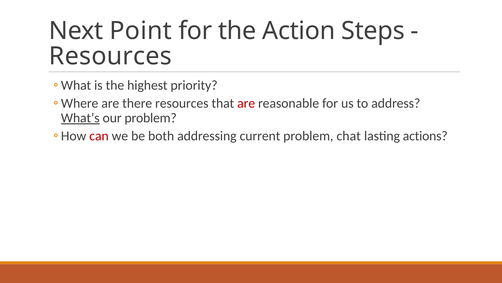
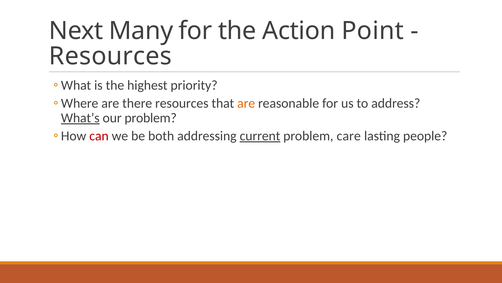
Point: Point -> Many
Steps: Steps -> Point
are at (246, 103) colour: red -> orange
current underline: none -> present
chat: chat -> care
actions: actions -> people
